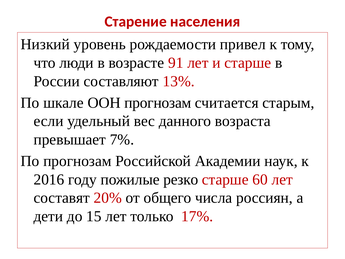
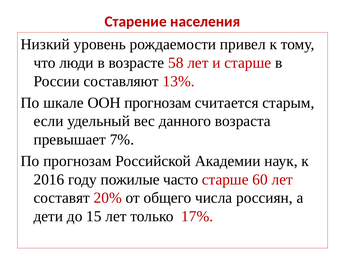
91: 91 -> 58
резко: резко -> часто
